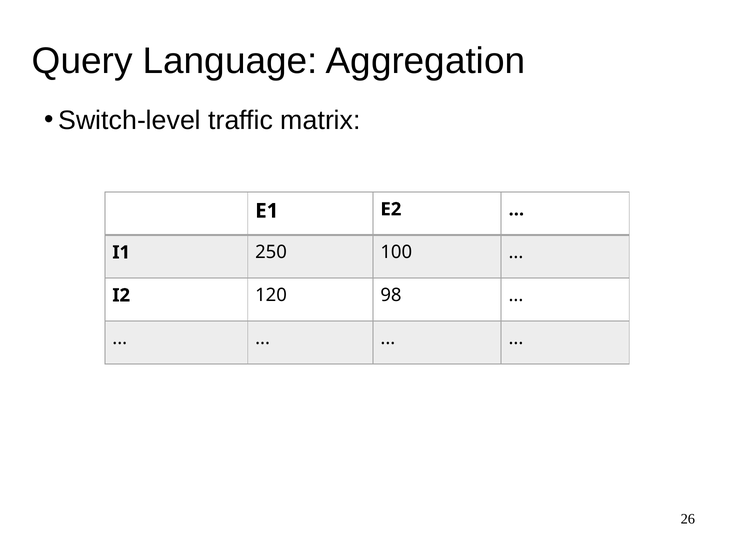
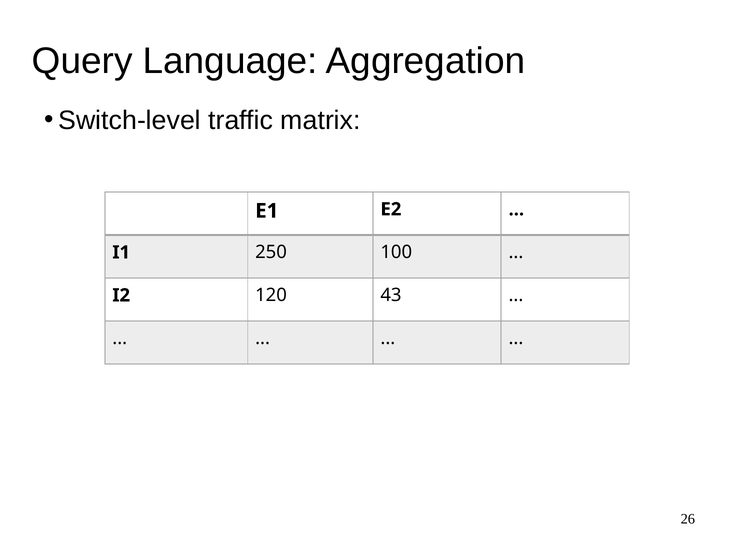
98: 98 -> 43
